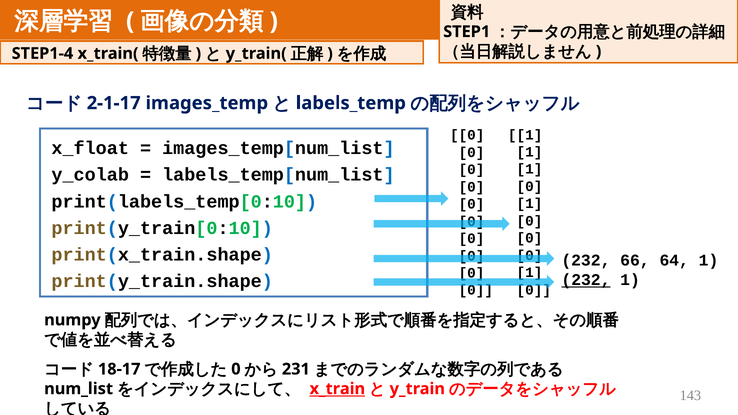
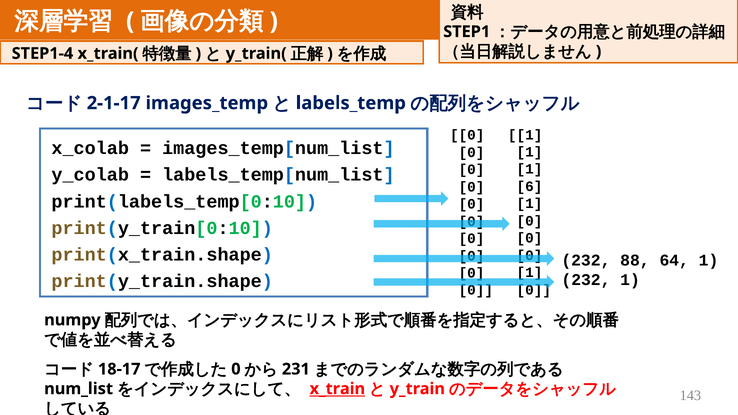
x_float: x_float -> x_colab
0 at (530, 187): 0 -> 6
66: 66 -> 88
232 at (586, 280) underline: present -> none
